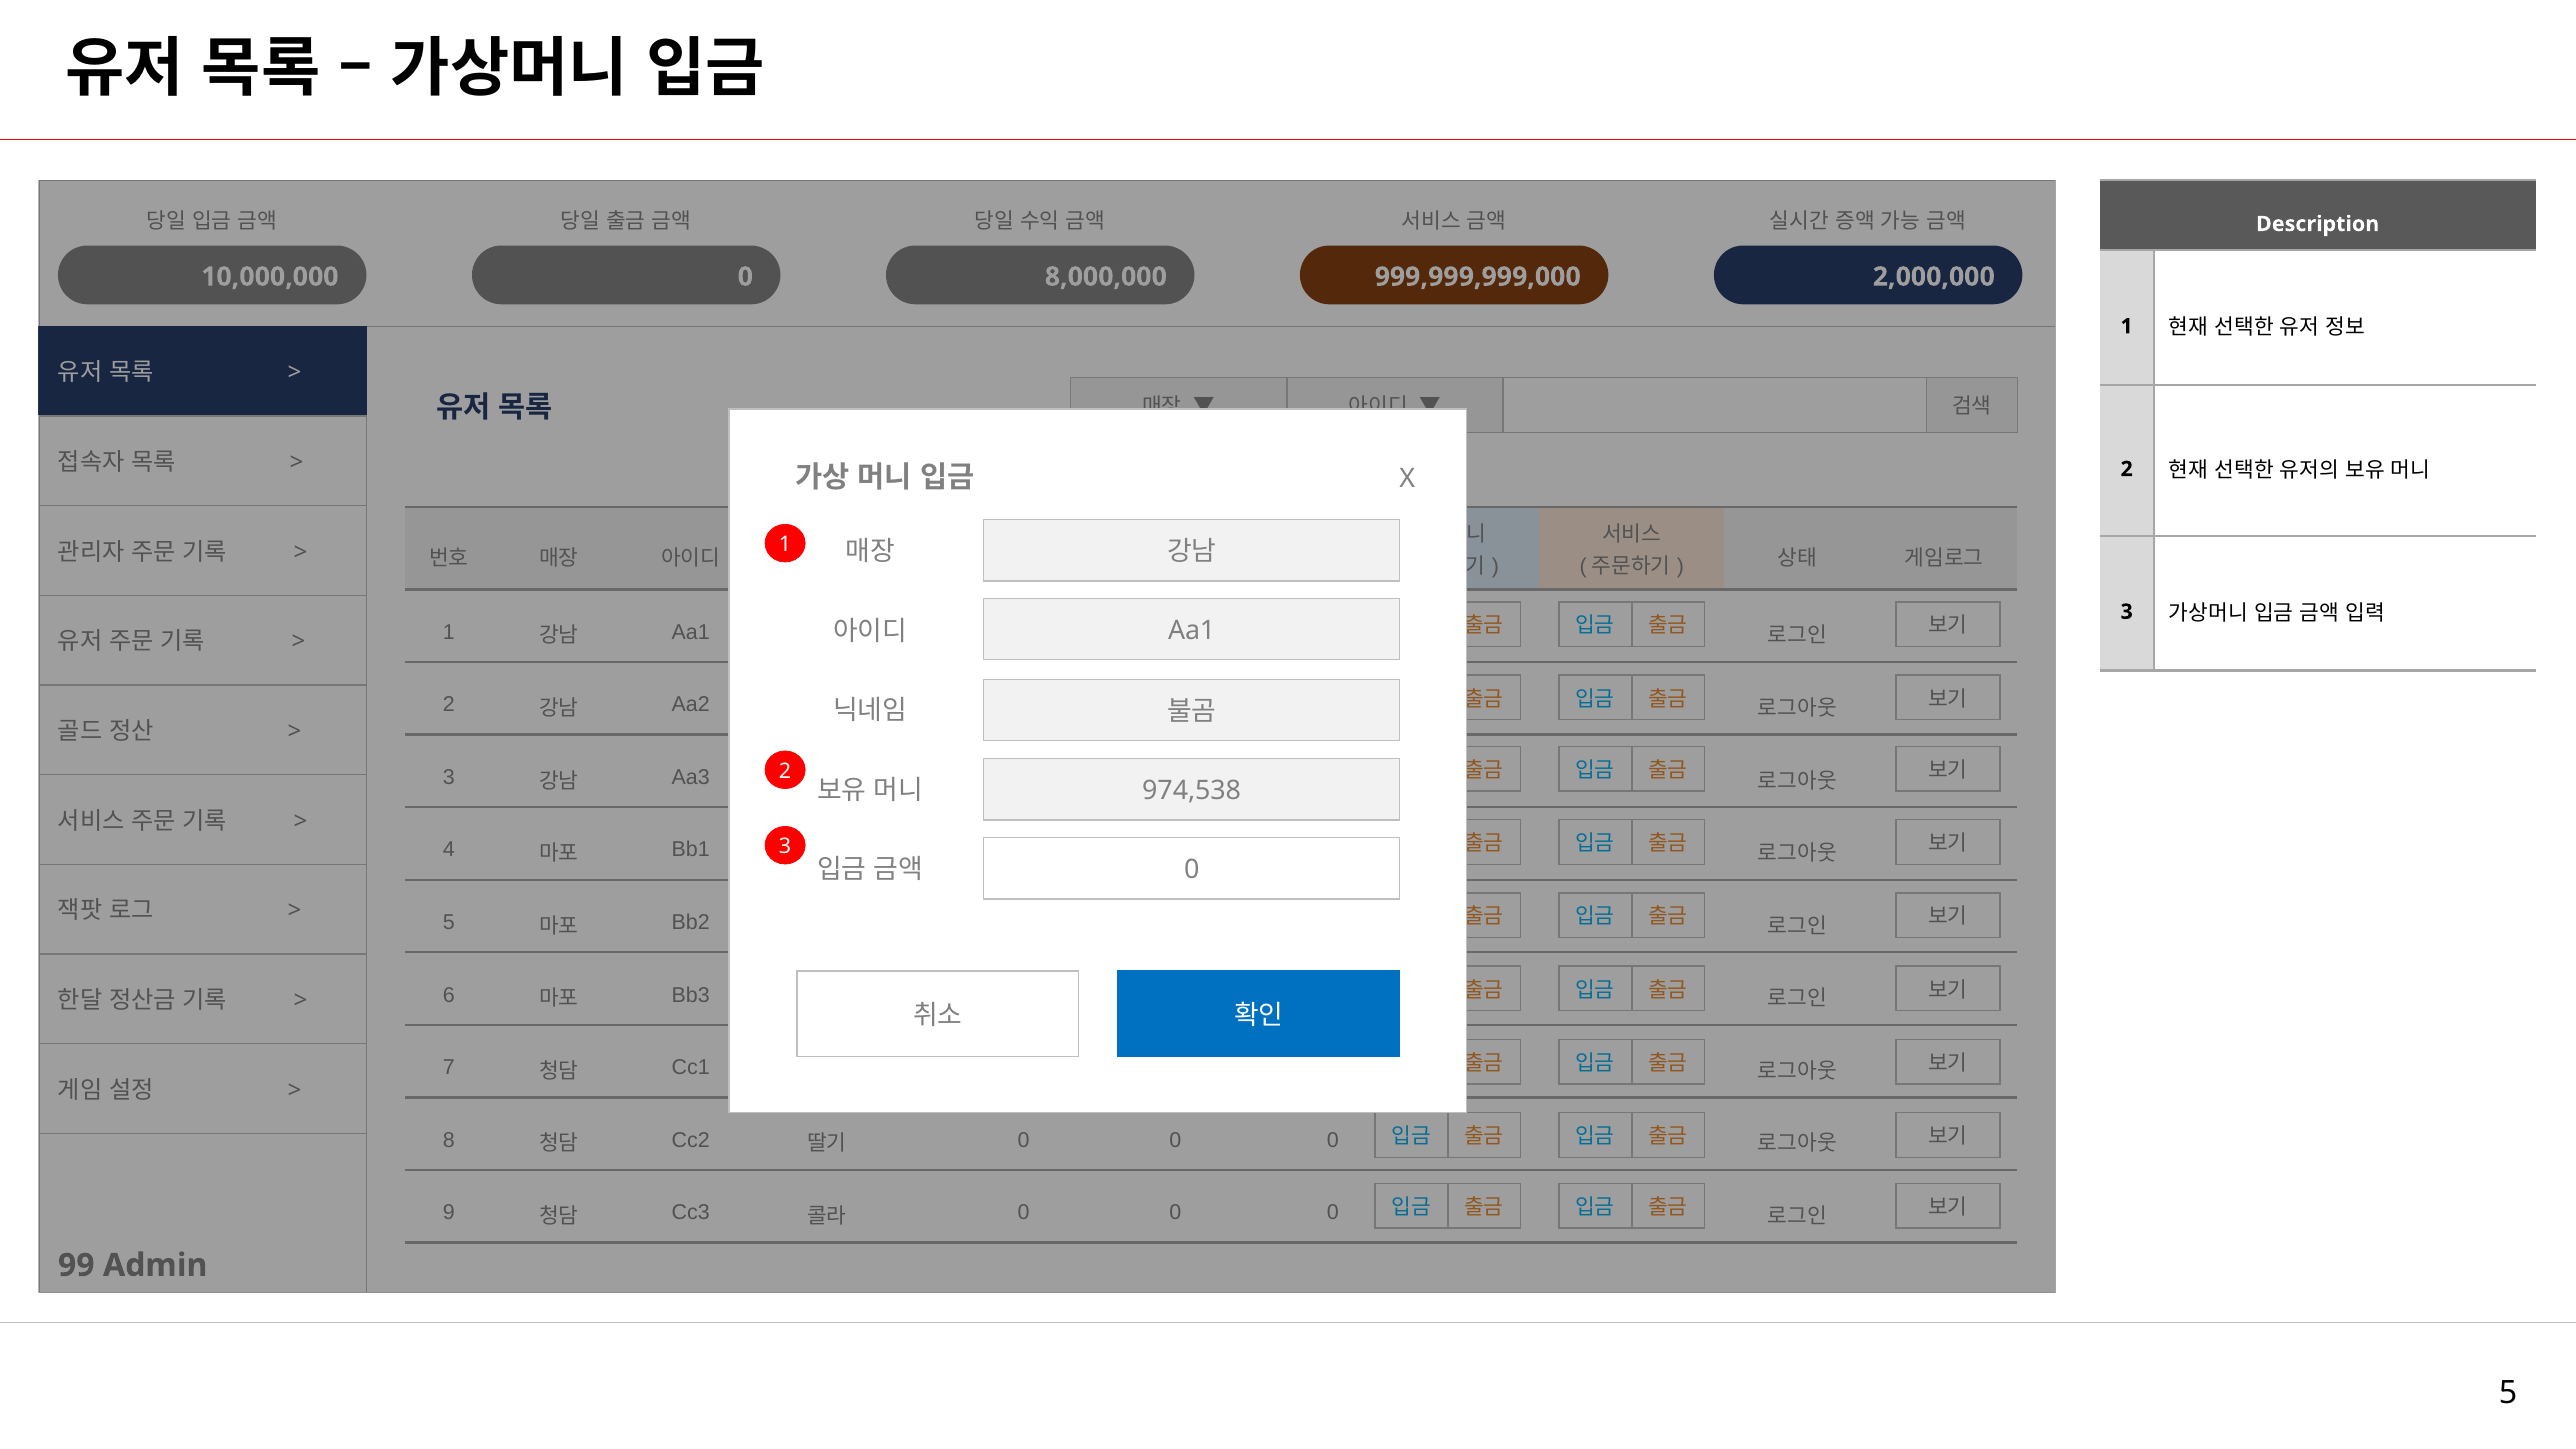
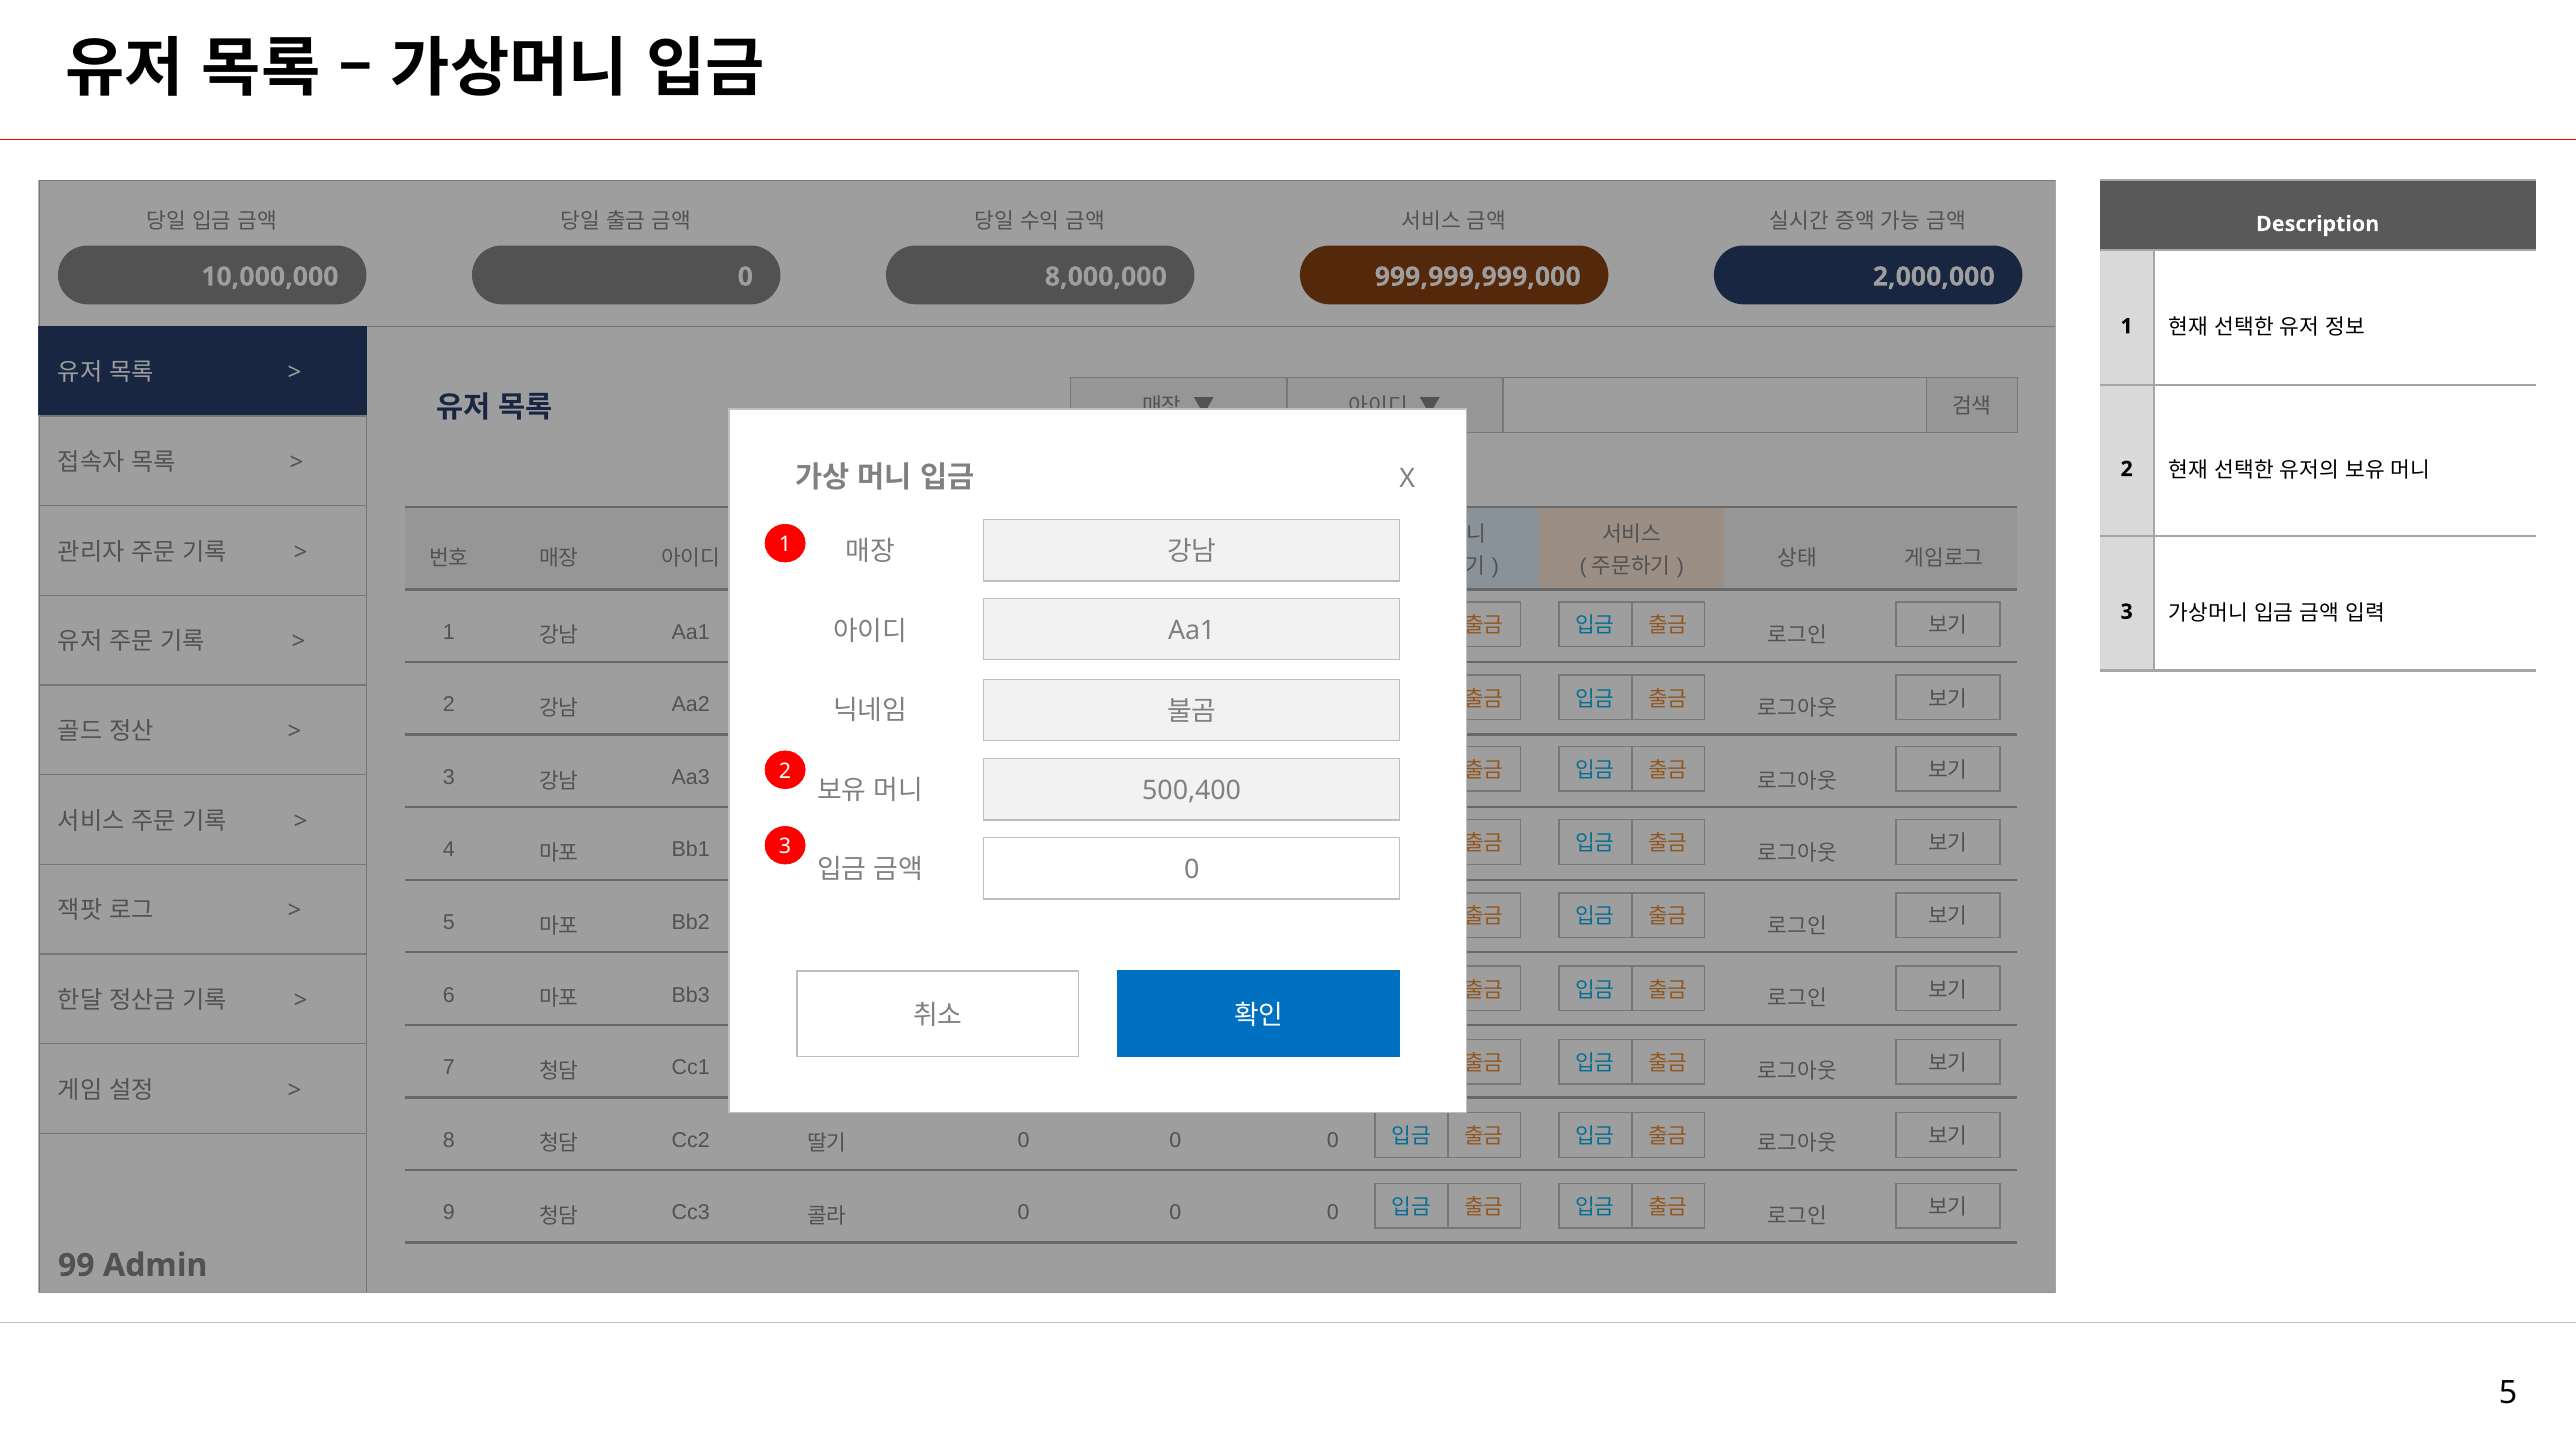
974,538: 974,538 -> 500,400
